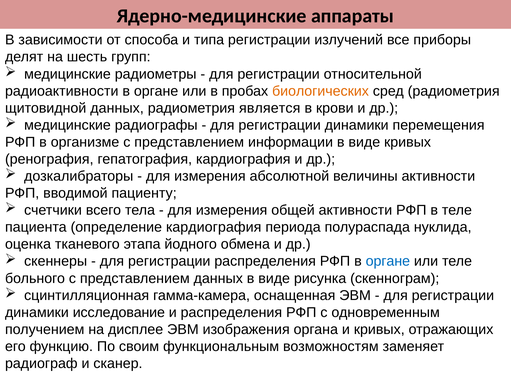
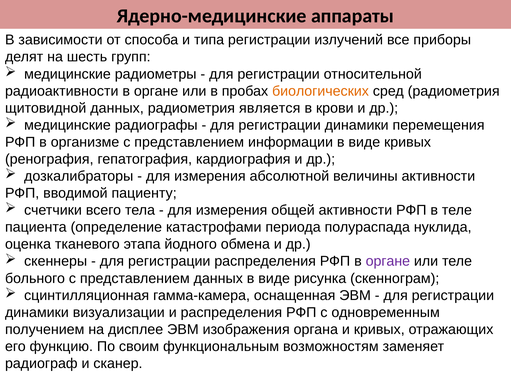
определение кардиография: кардиография -> катастрофами
органе at (388, 261) colour: blue -> purple
исследование: исследование -> визуализации
